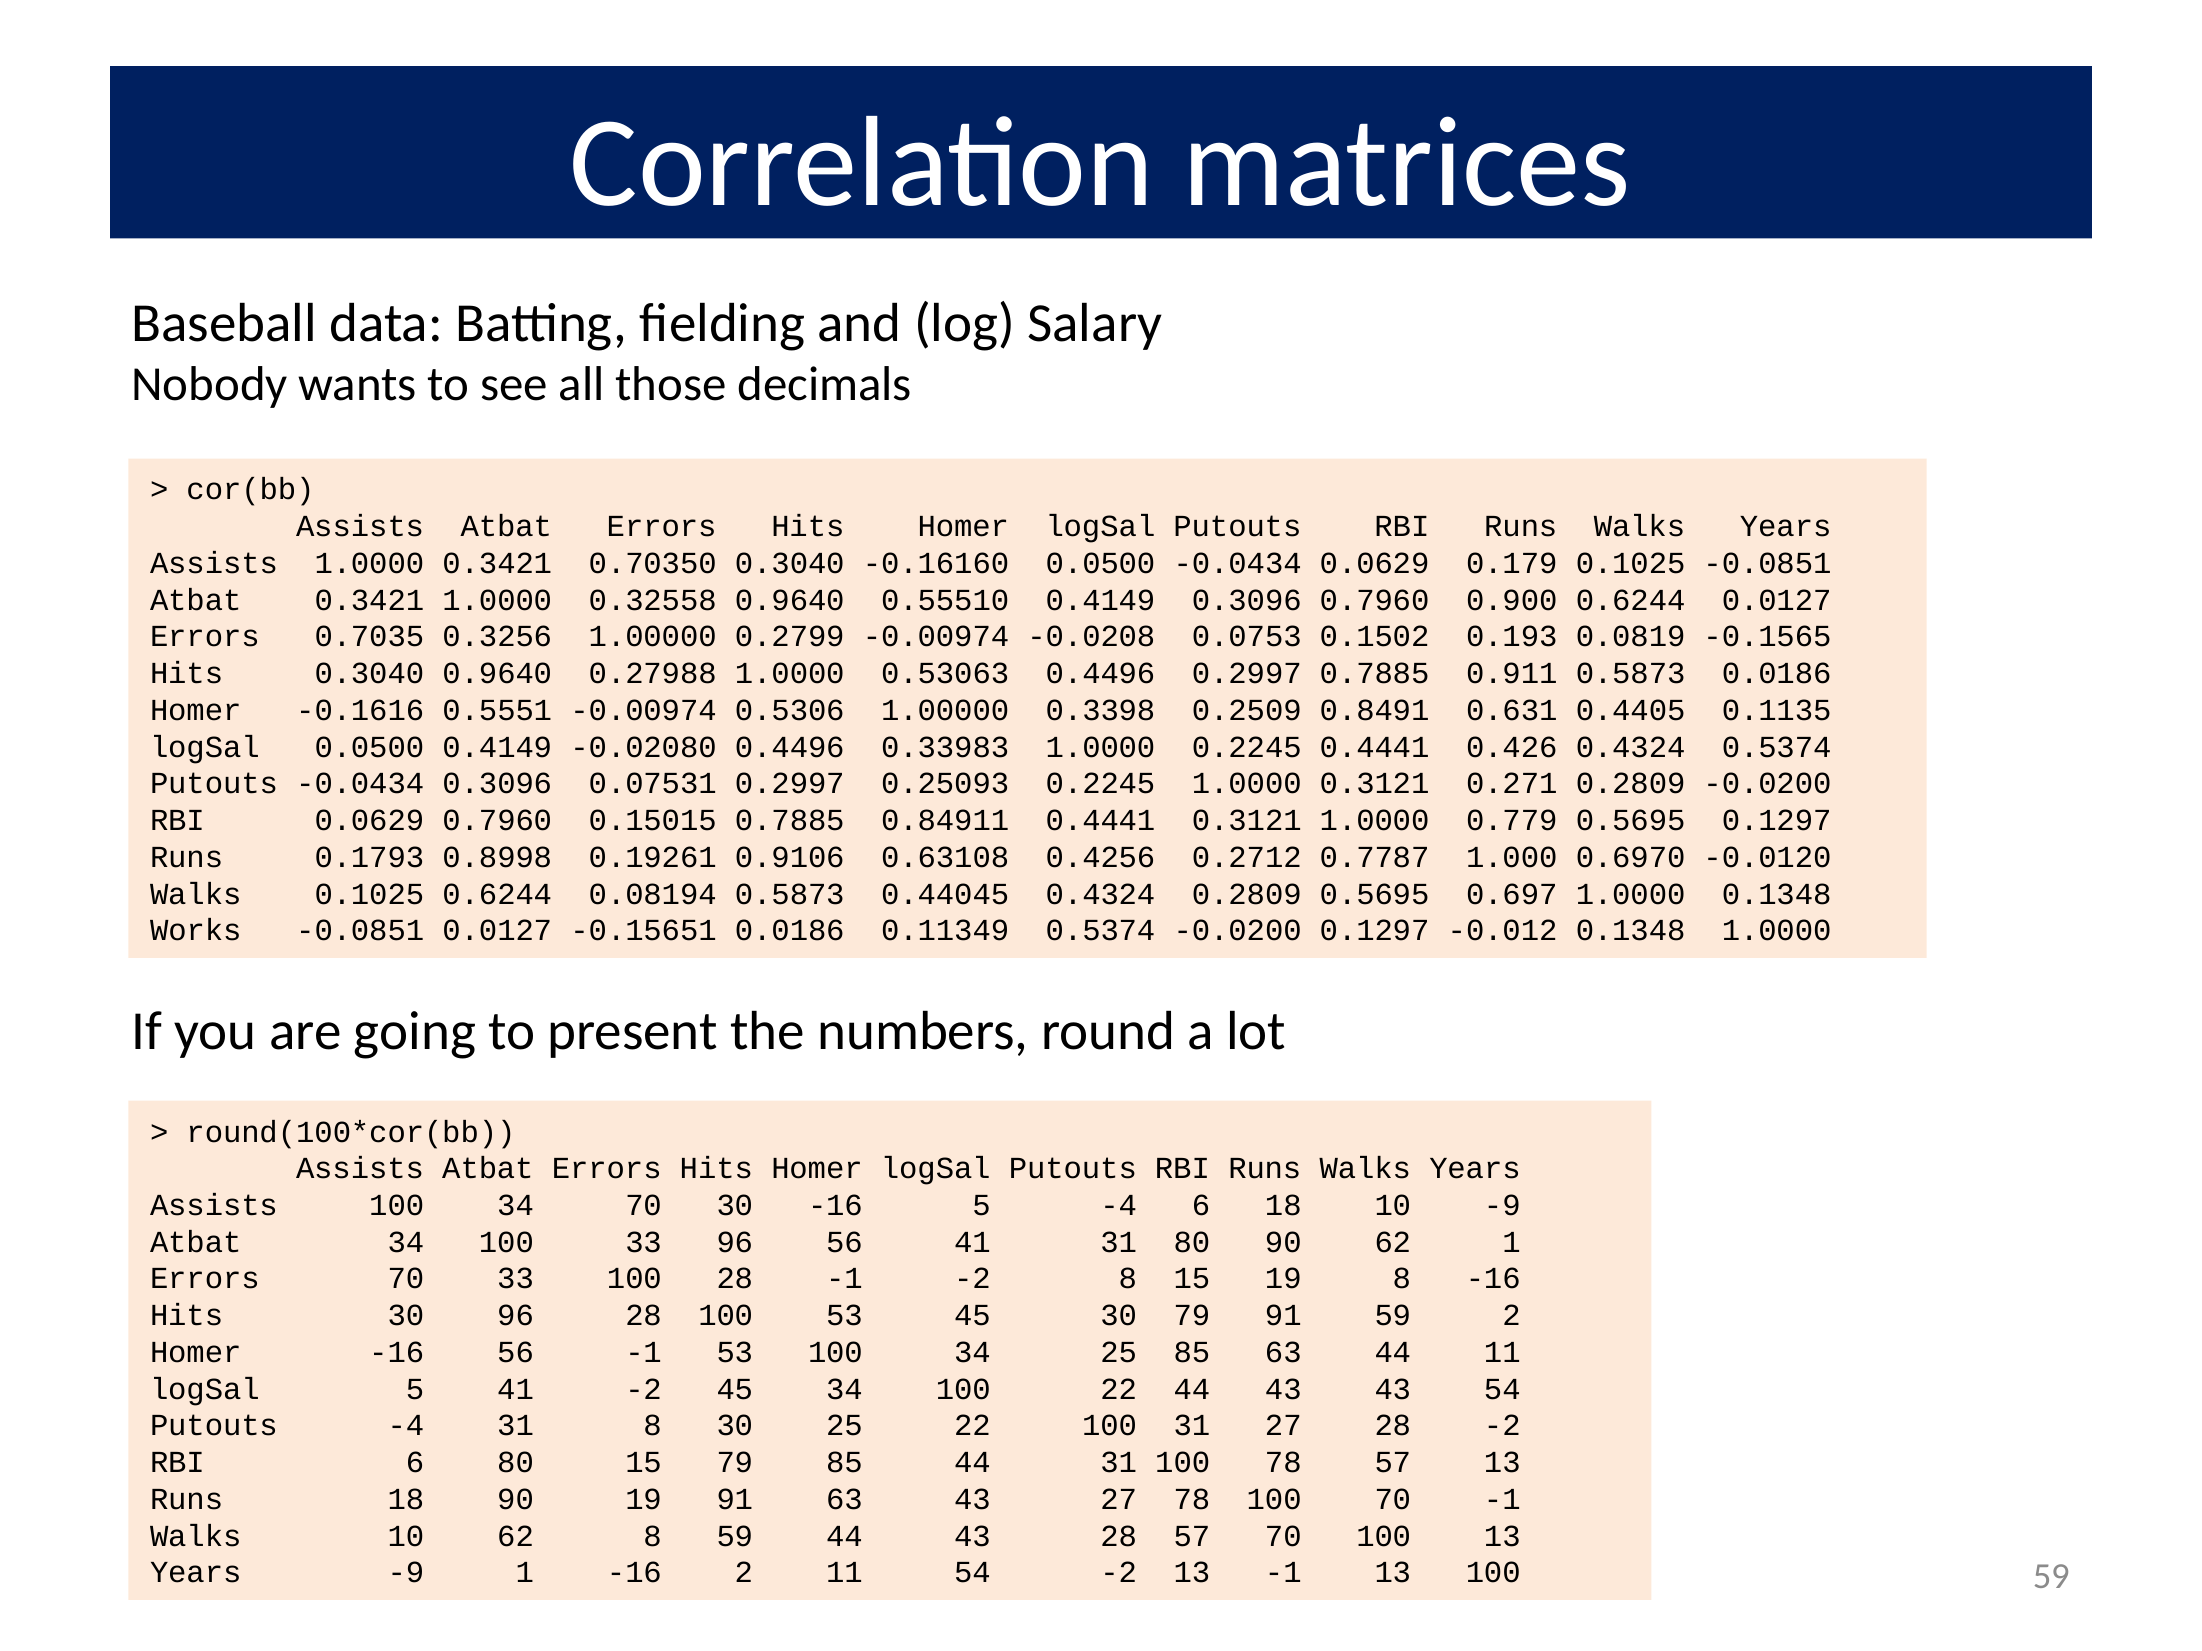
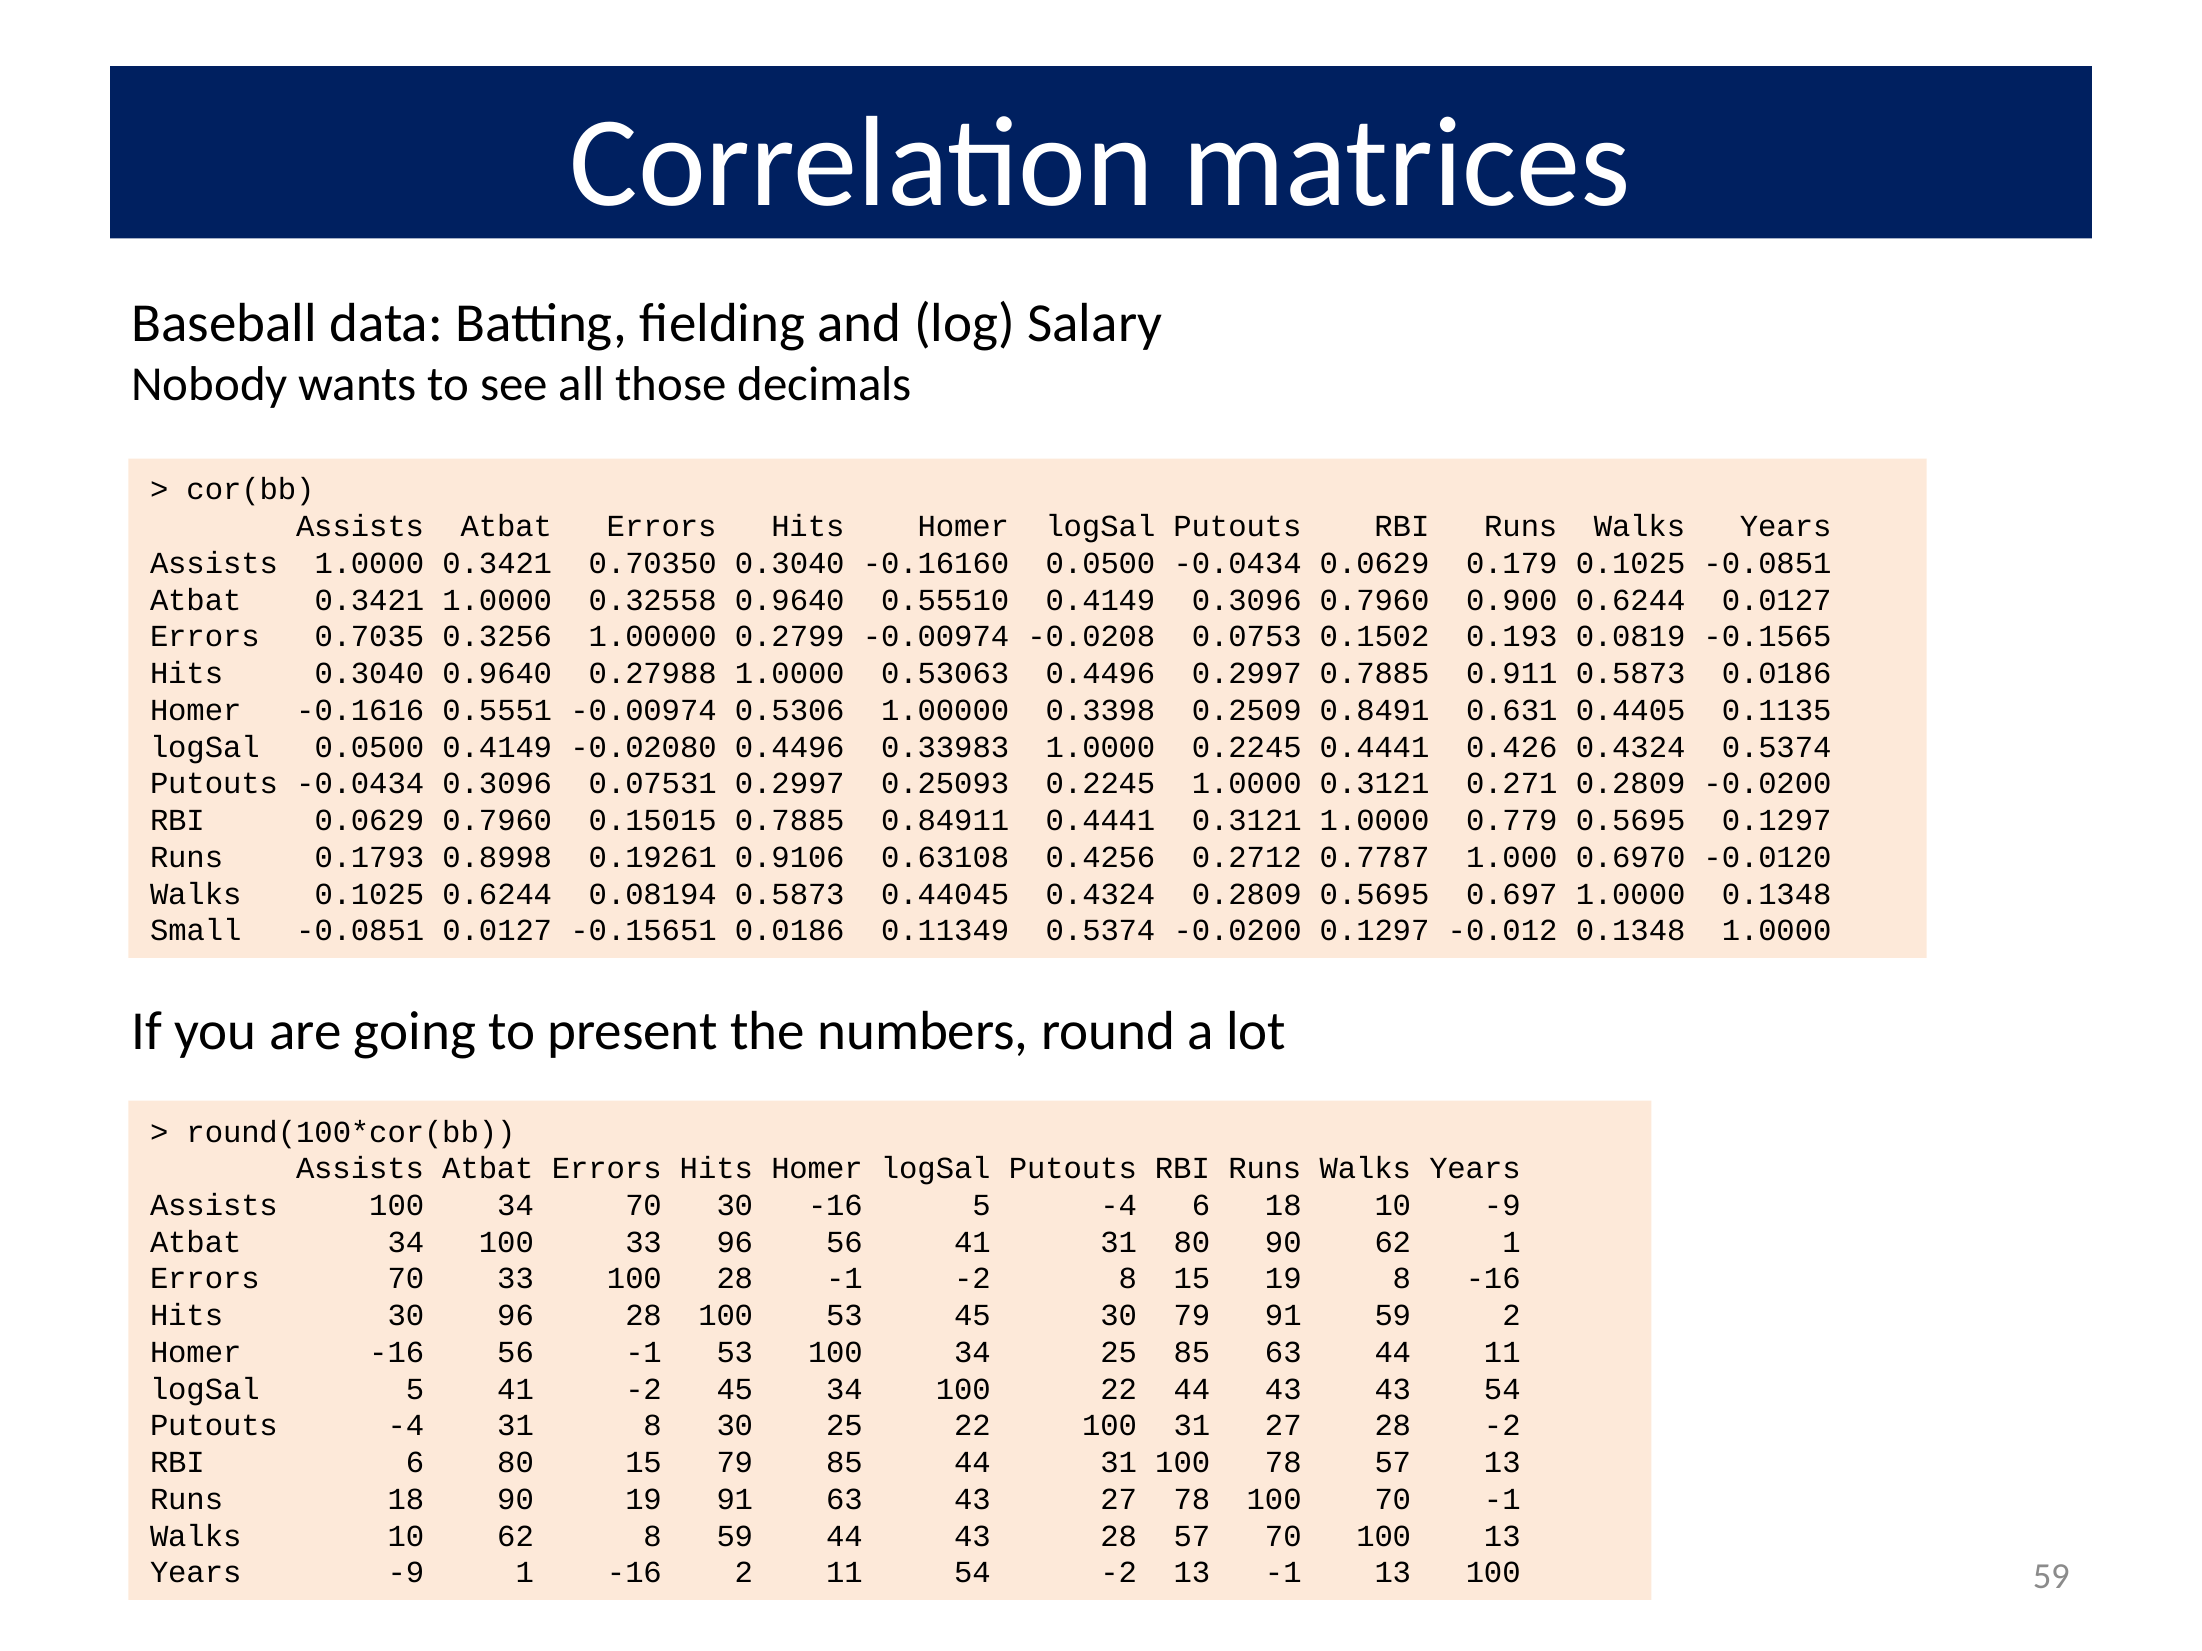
Works: Works -> Small
